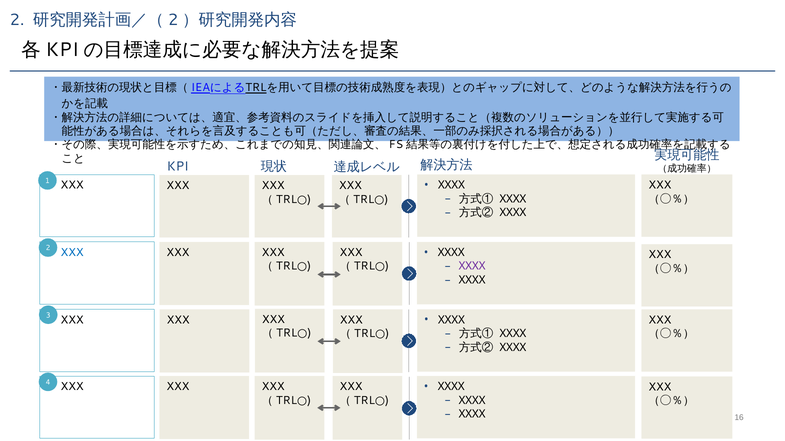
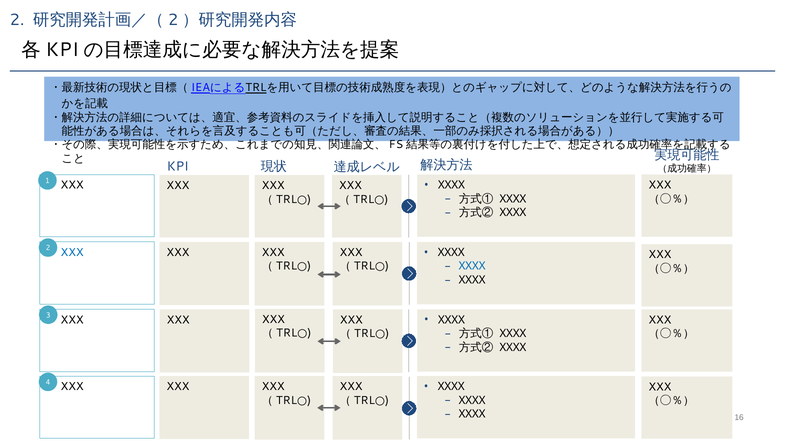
XXXX at (472, 267) colour: purple -> blue
